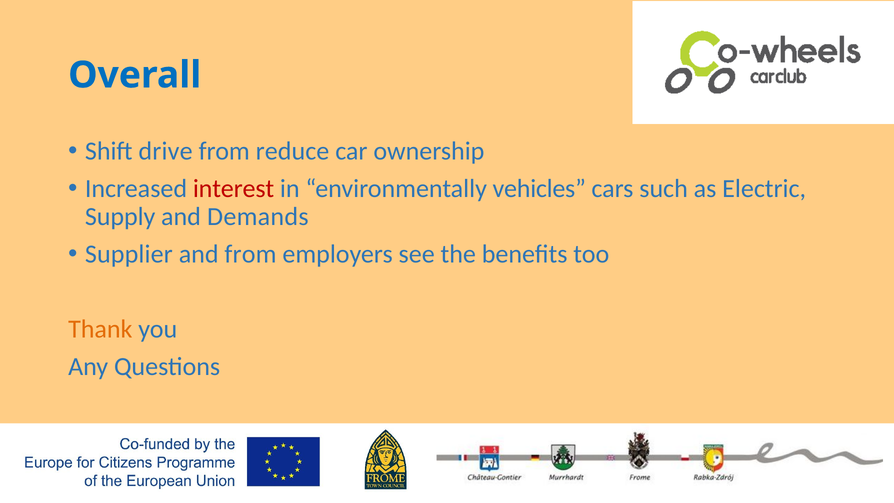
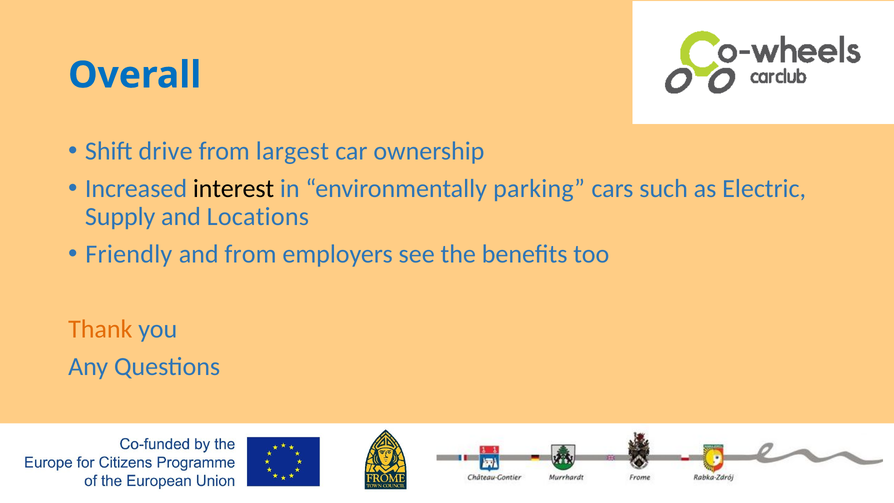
reduce: reduce -> largest
interest colour: red -> black
vehicles: vehicles -> parking
Demands: Demands -> Locations
Supplier: Supplier -> Friendly
